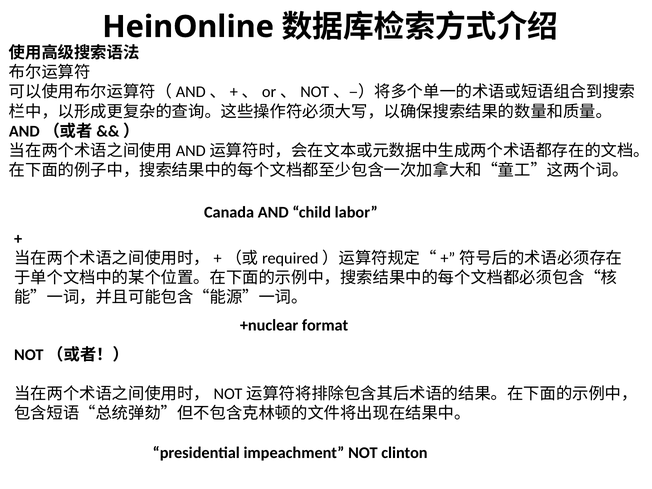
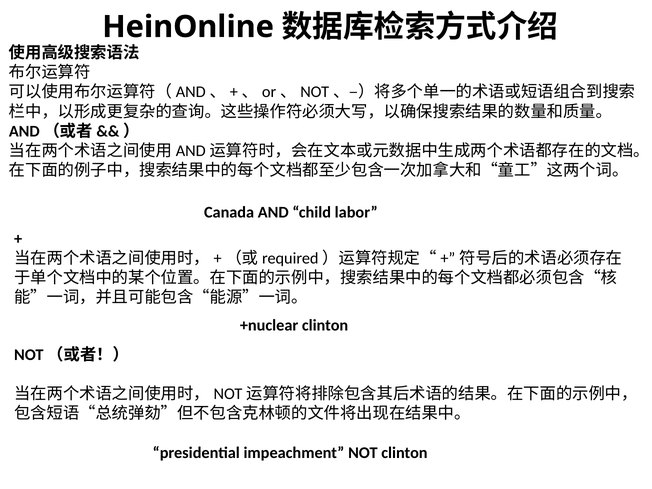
+nuclear format: format -> clinton
